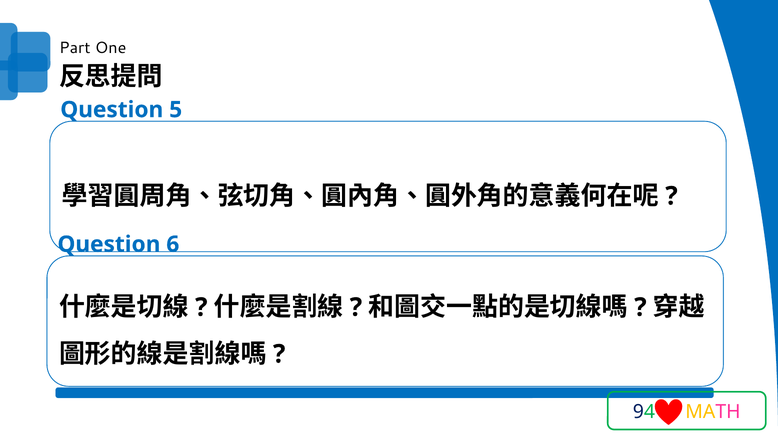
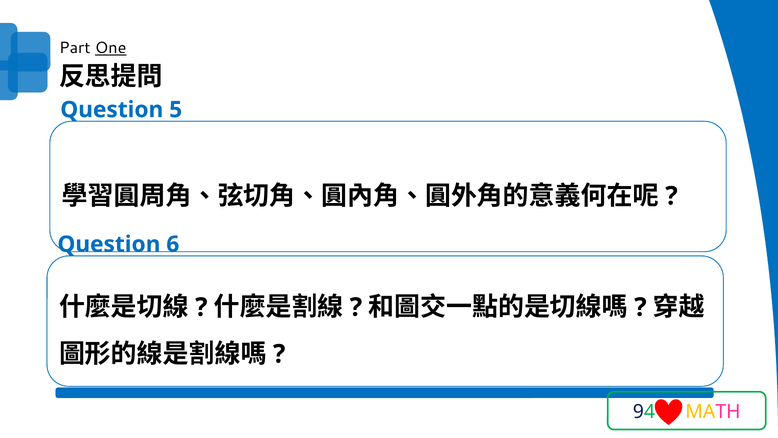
One underline: none -> present
